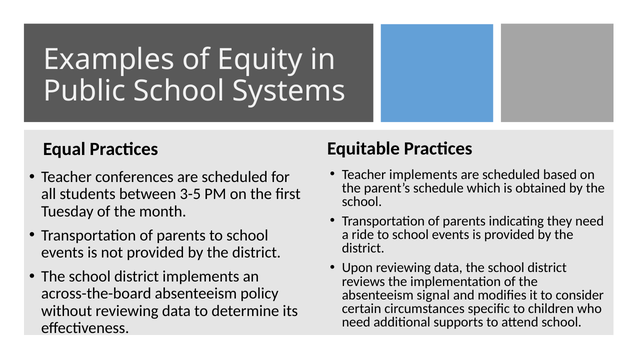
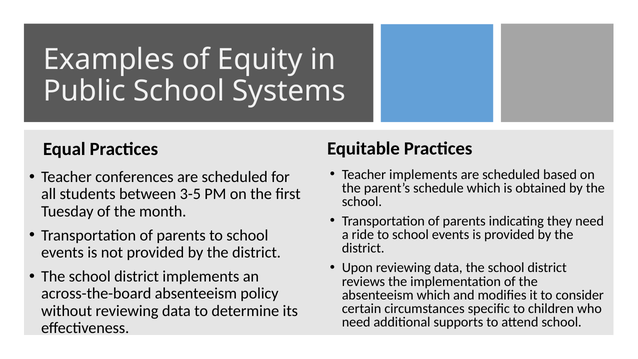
absenteeism signal: signal -> which
